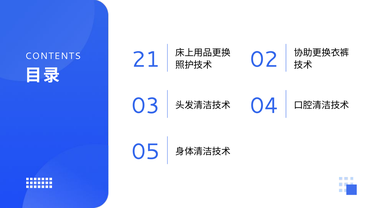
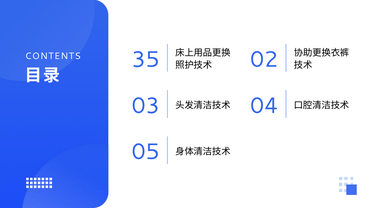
21: 21 -> 35
